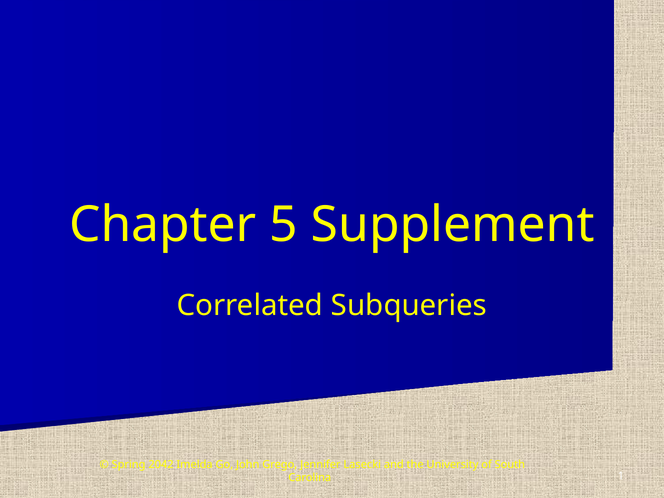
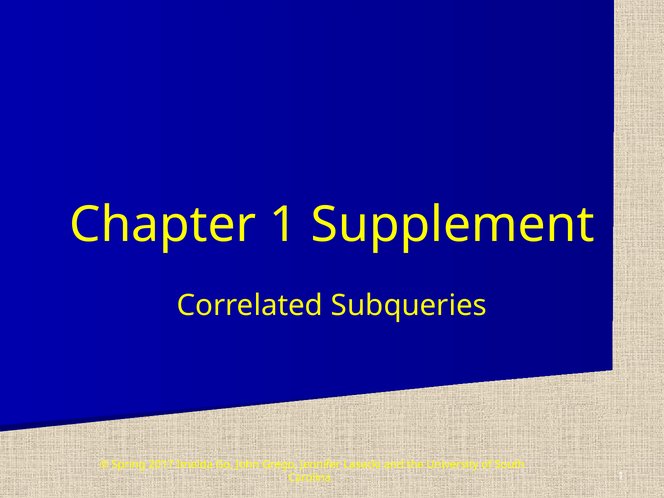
Chapter 5: 5 -> 1
2042: 2042 -> 2017
